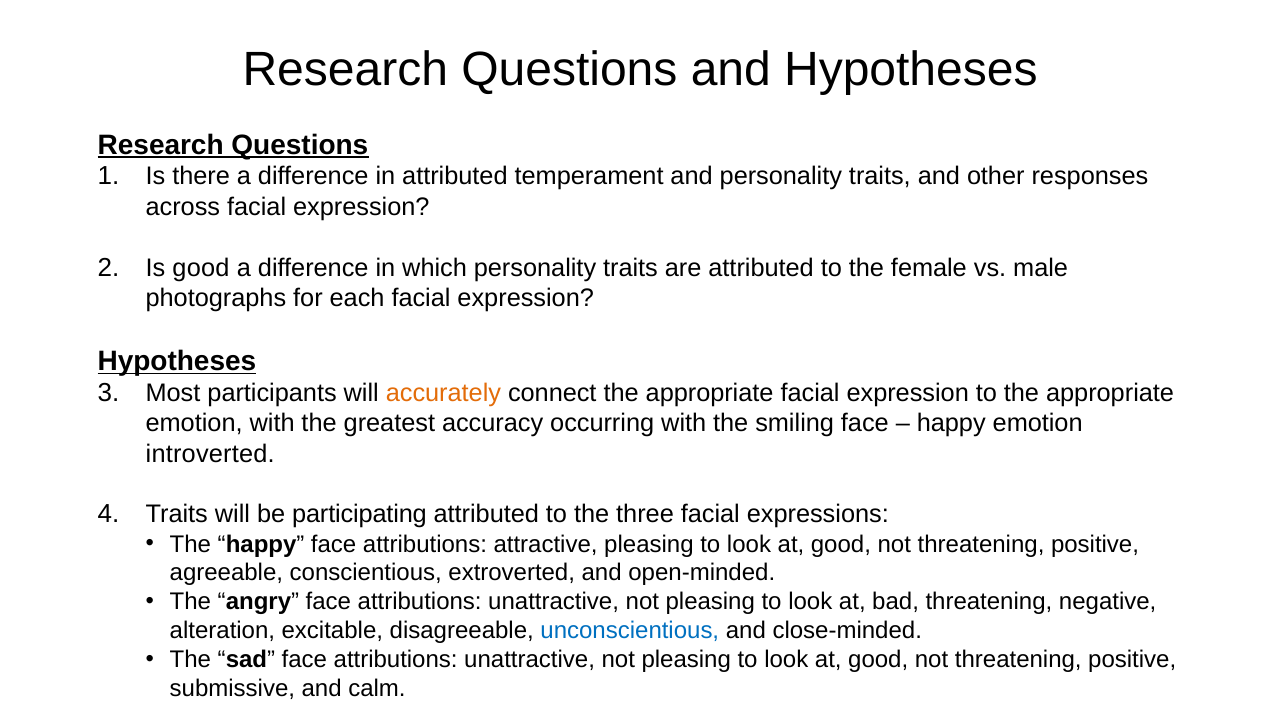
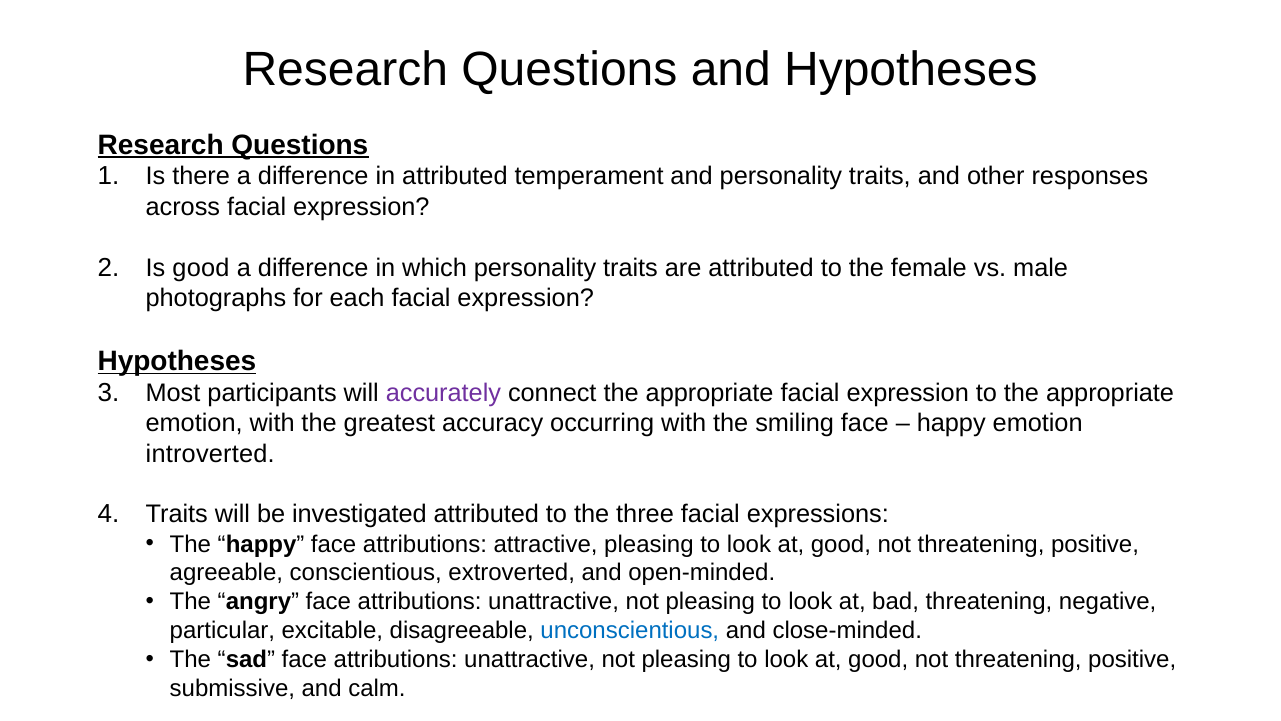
accurately colour: orange -> purple
participating: participating -> investigated
alteration: alteration -> particular
